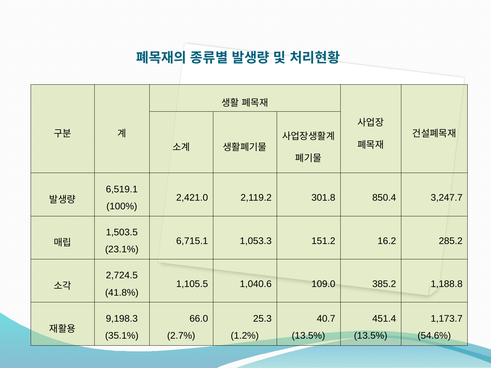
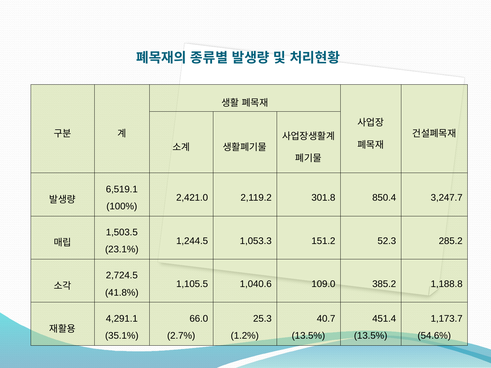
6,715.1: 6,715.1 -> 1,244.5
16.2: 16.2 -> 52.3
9,198.3: 9,198.3 -> 4,291.1
